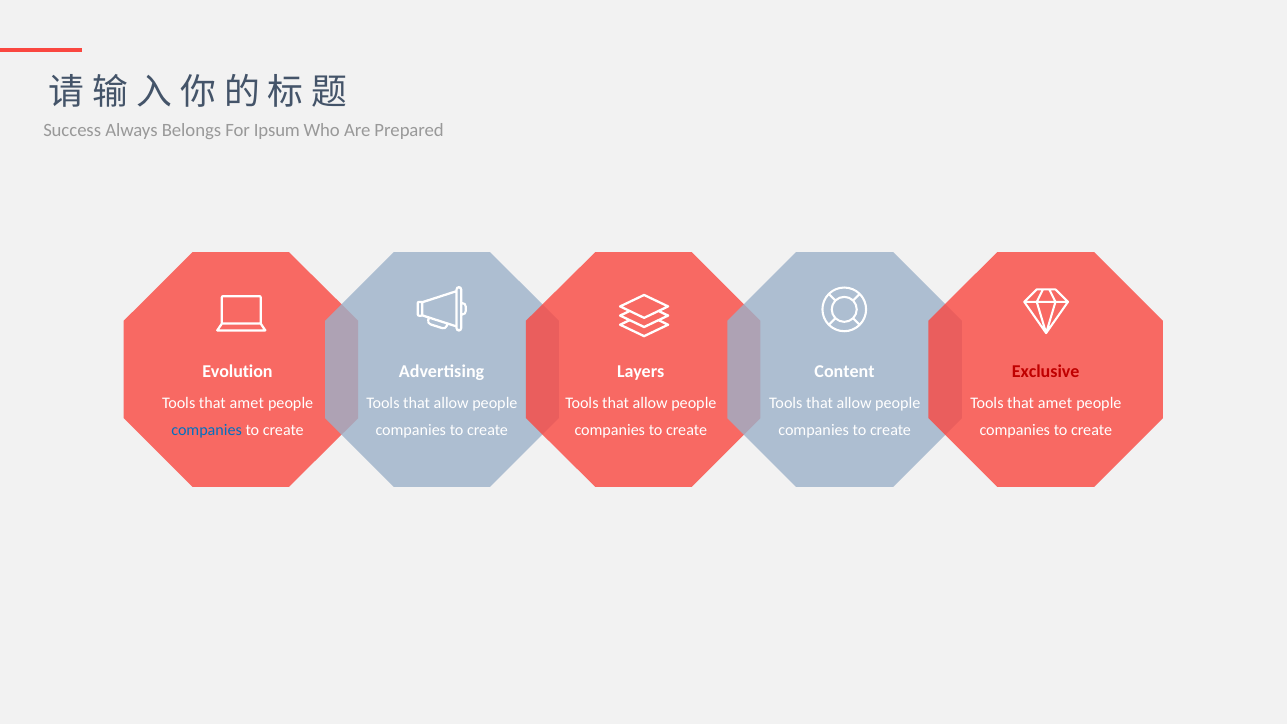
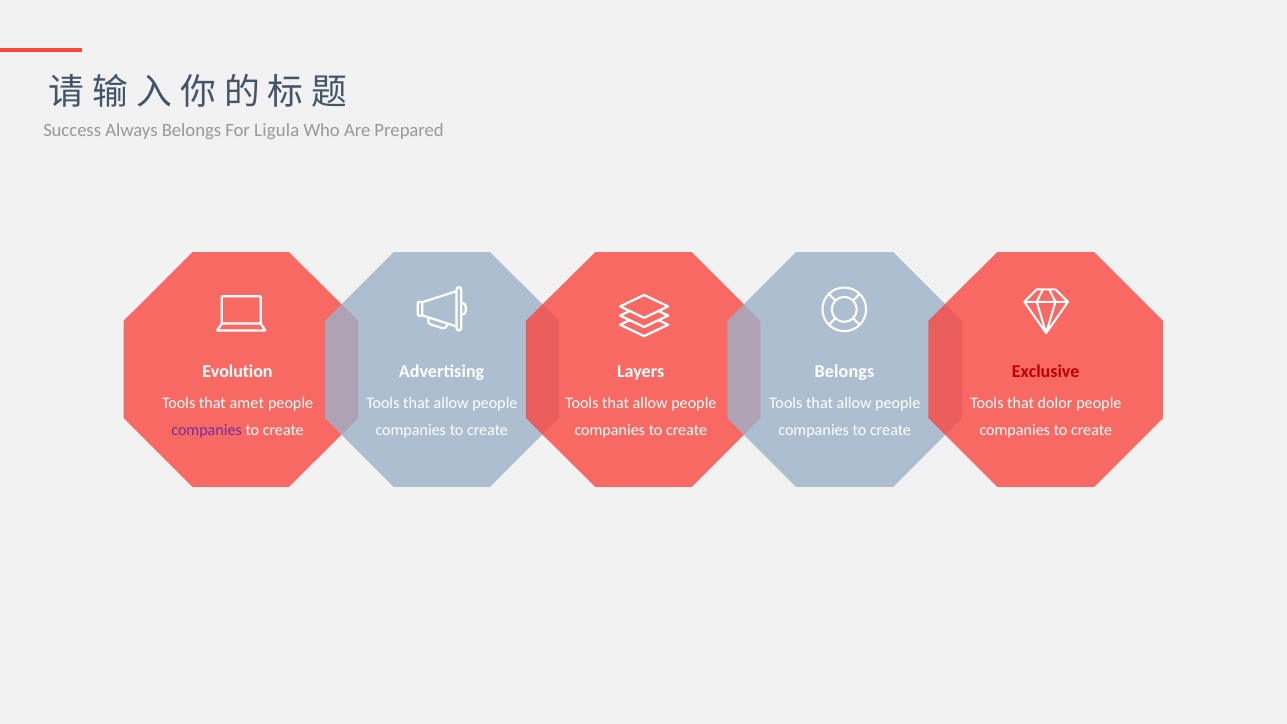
Ipsum: Ipsum -> Ligula
Content at (845, 371): Content -> Belongs
amet at (1055, 403): amet -> dolor
companies at (207, 430) colour: blue -> purple
